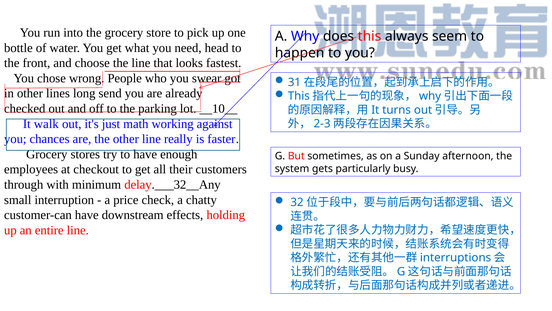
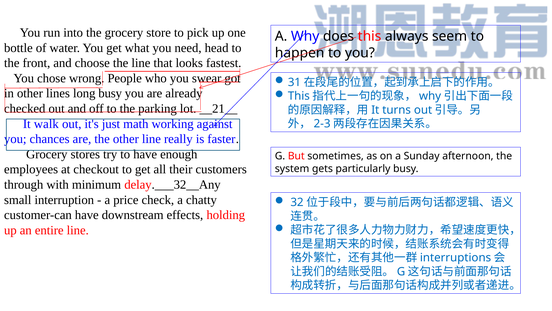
long send: send -> busy
__10__: __10__ -> __21__
